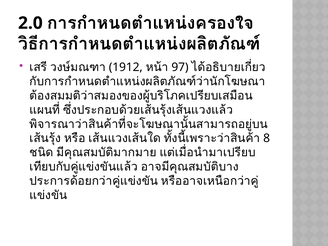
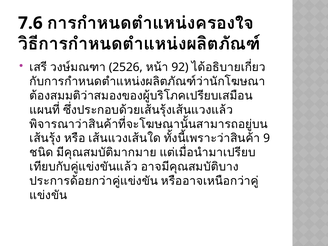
2.0: 2.0 -> 7.6
1912: 1912 -> 2526
97: 97 -> 92
8: 8 -> 9
